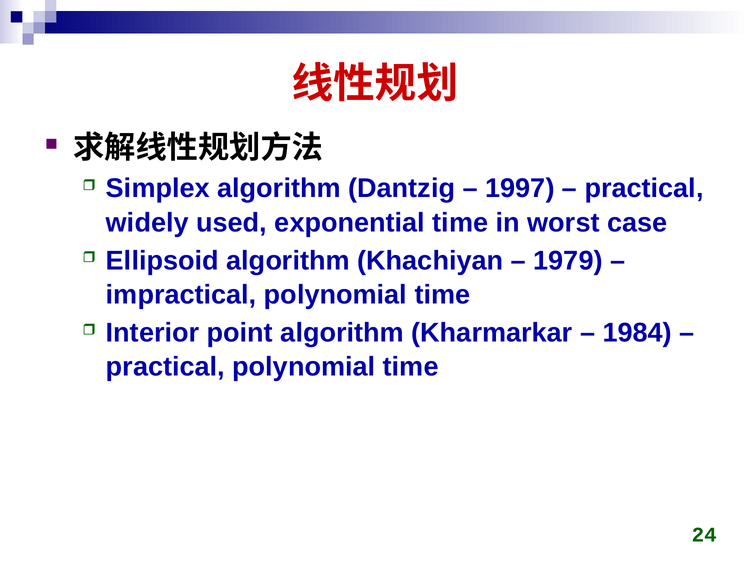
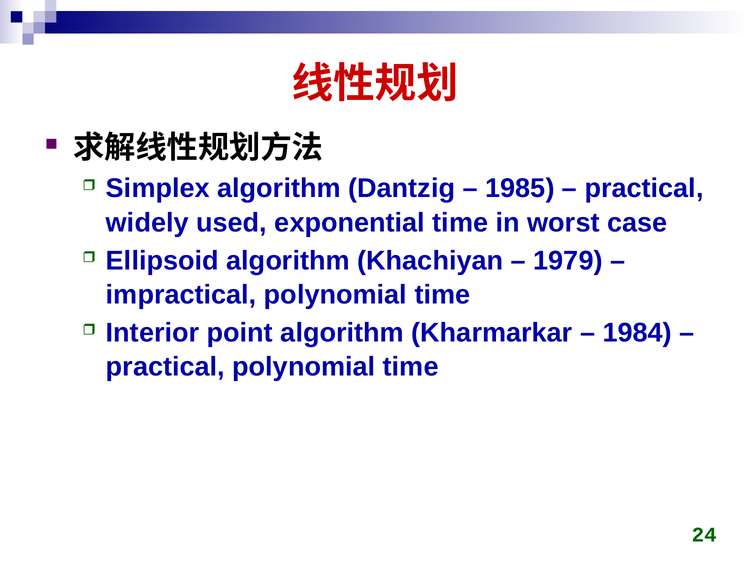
1997: 1997 -> 1985
